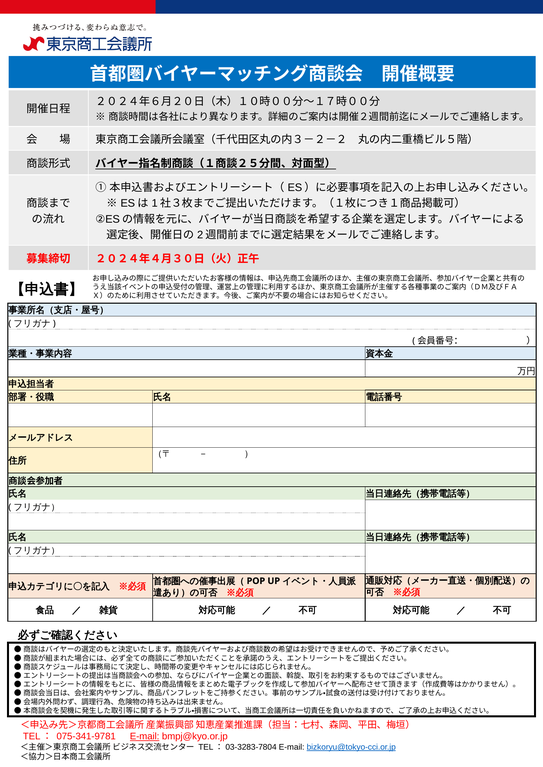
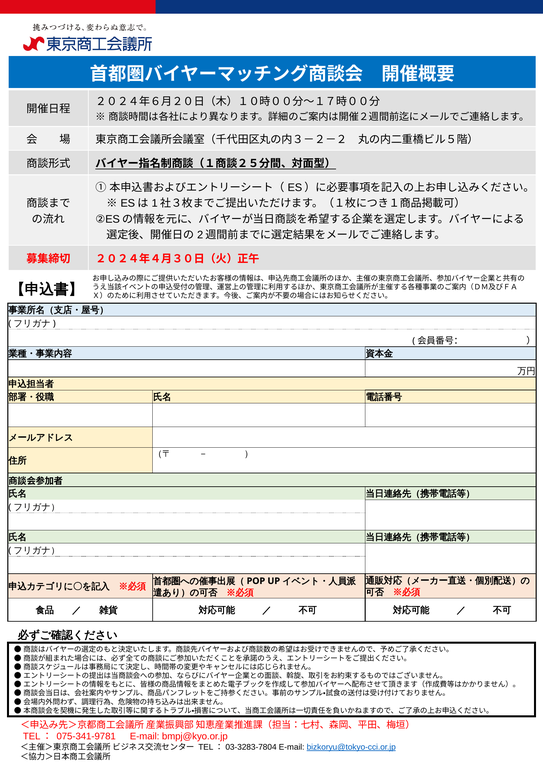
E-mail at (145, 737) underline: present -> none
